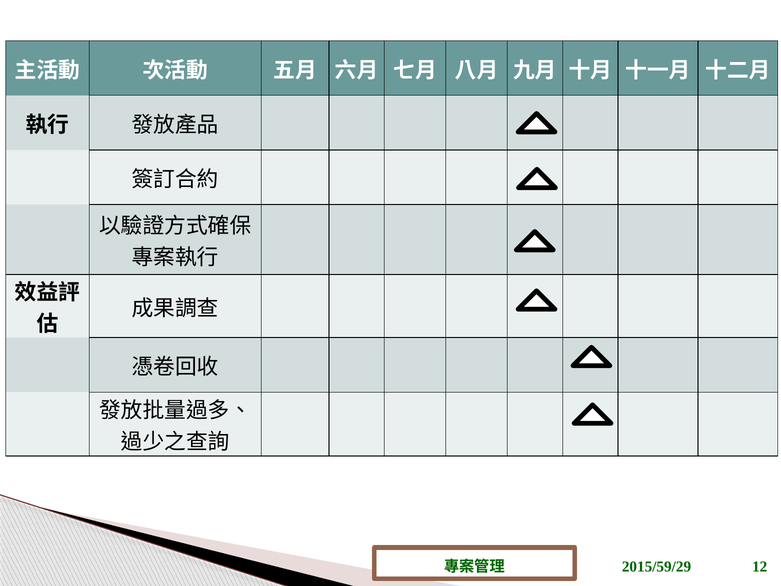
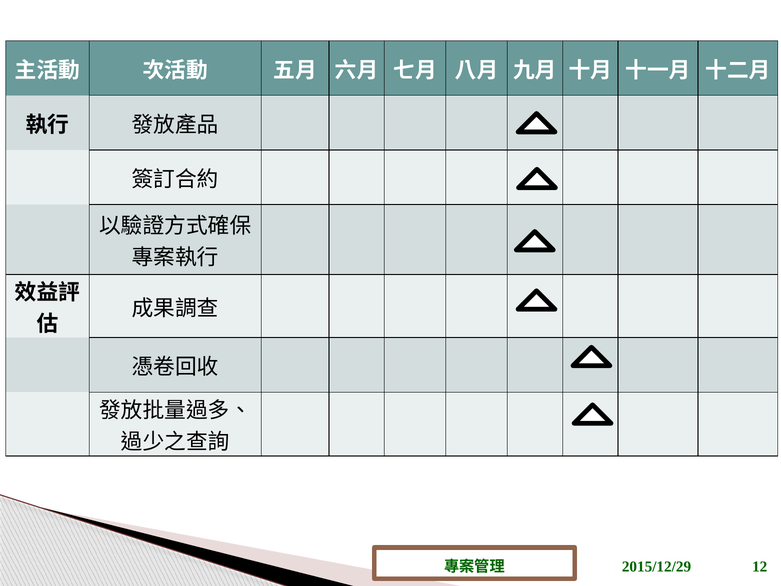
2015/59/29: 2015/59/29 -> 2015/12/29
